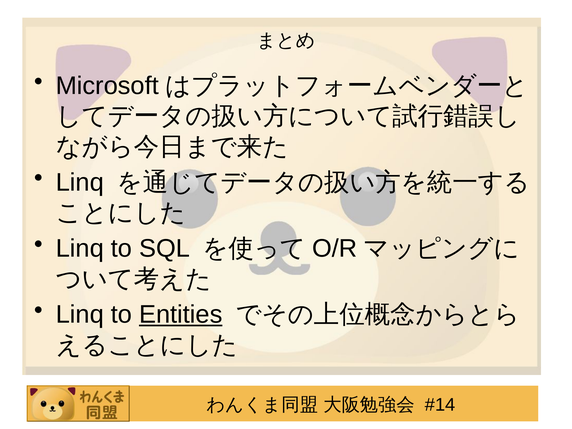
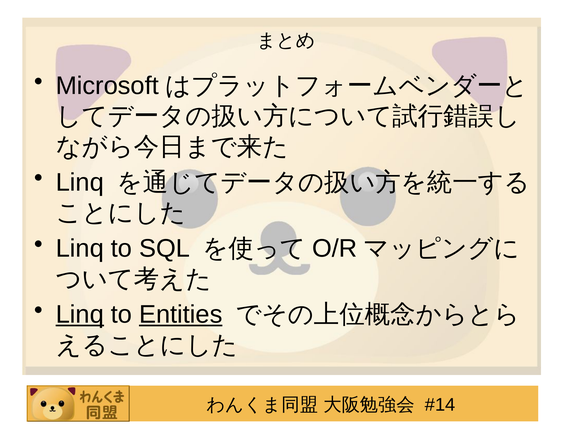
Linq at (80, 315) underline: none -> present
